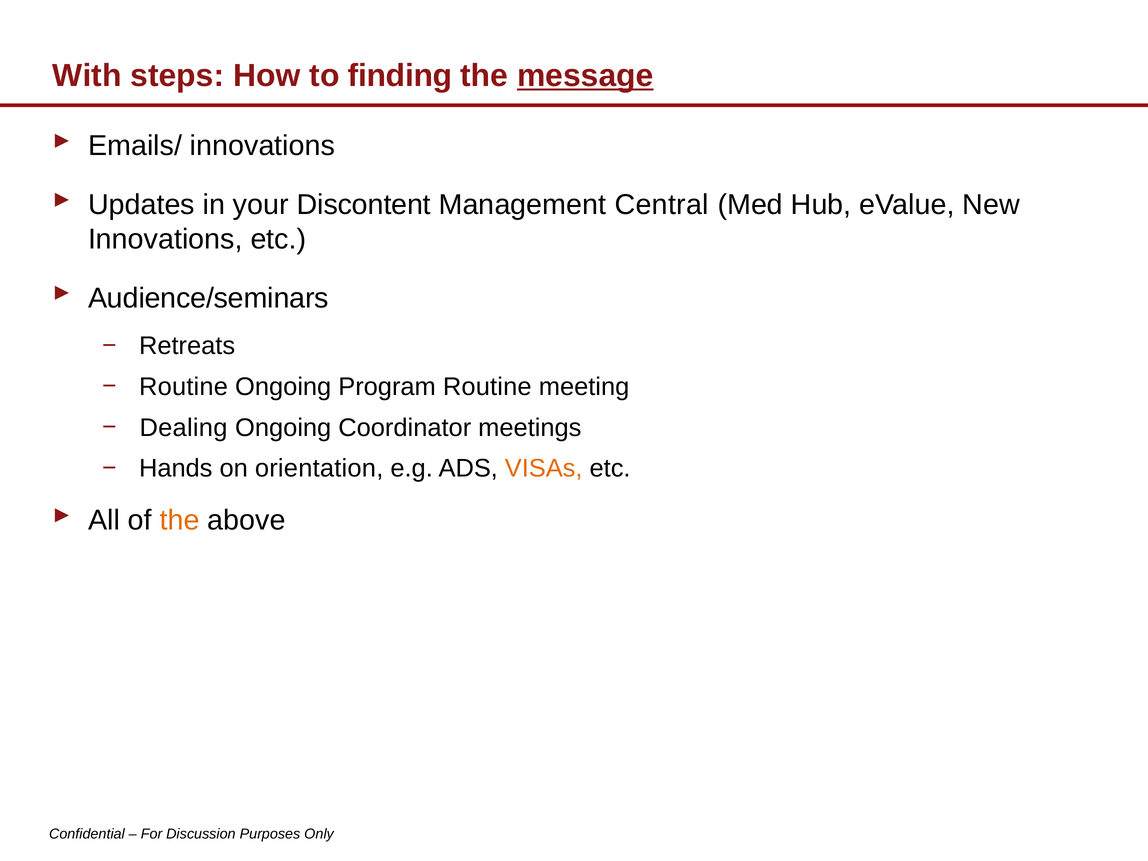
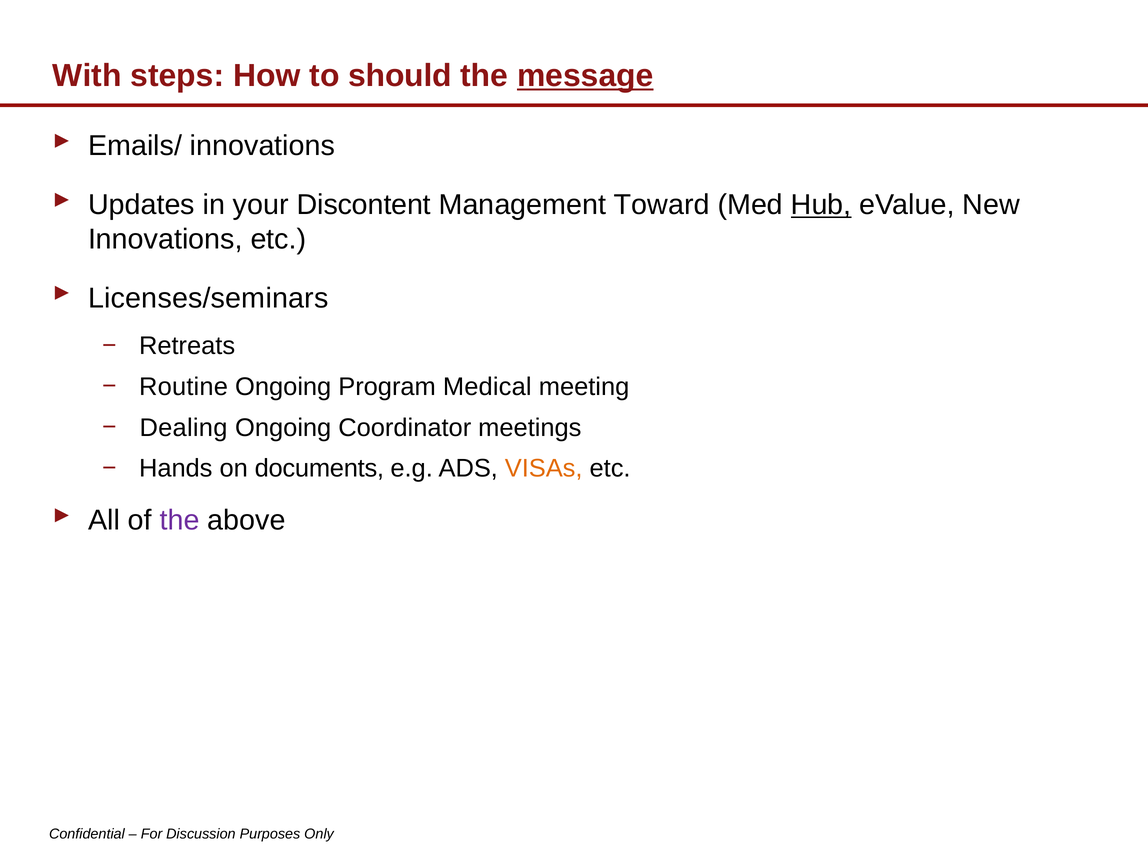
finding: finding -> should
Central: Central -> Toward
Hub underline: none -> present
Audience/seminars: Audience/seminars -> Licenses/seminars
Program Routine: Routine -> Medical
orientation: orientation -> documents
the at (180, 520) colour: orange -> purple
